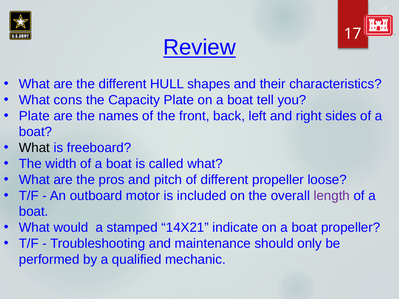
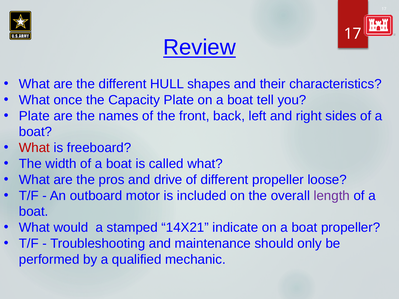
cons: cons -> once
What at (34, 148) colour: black -> red
pitch: pitch -> drive
